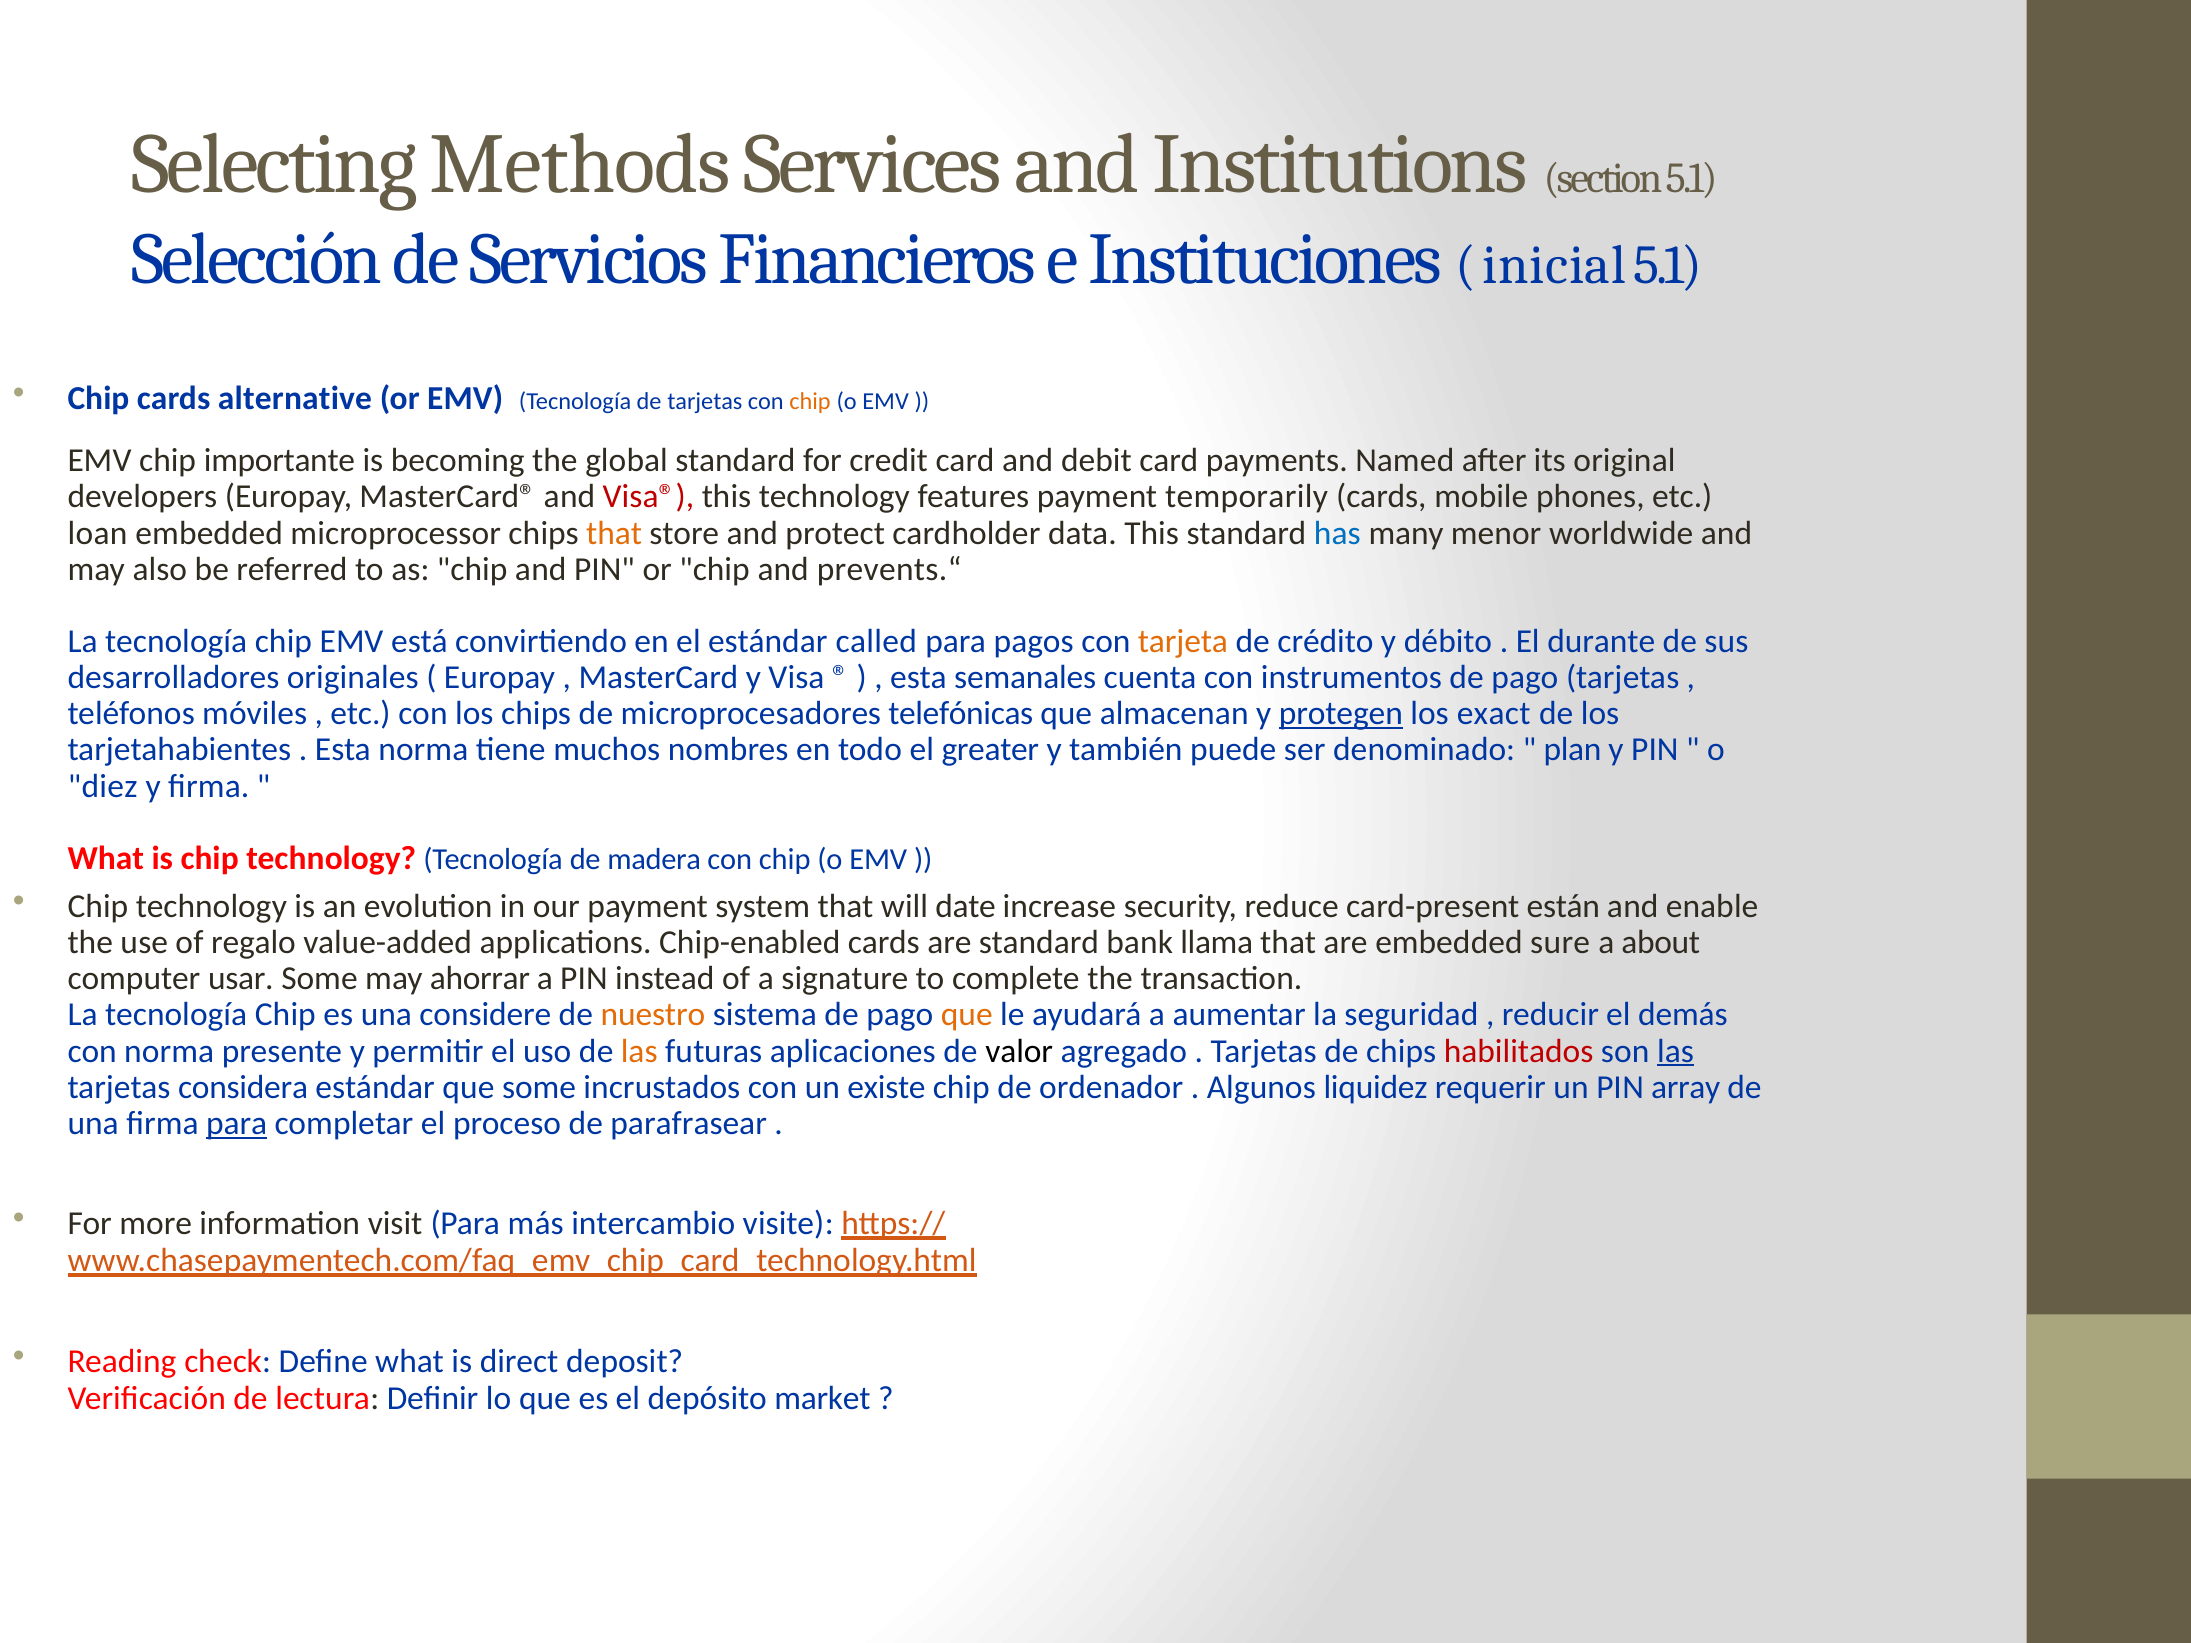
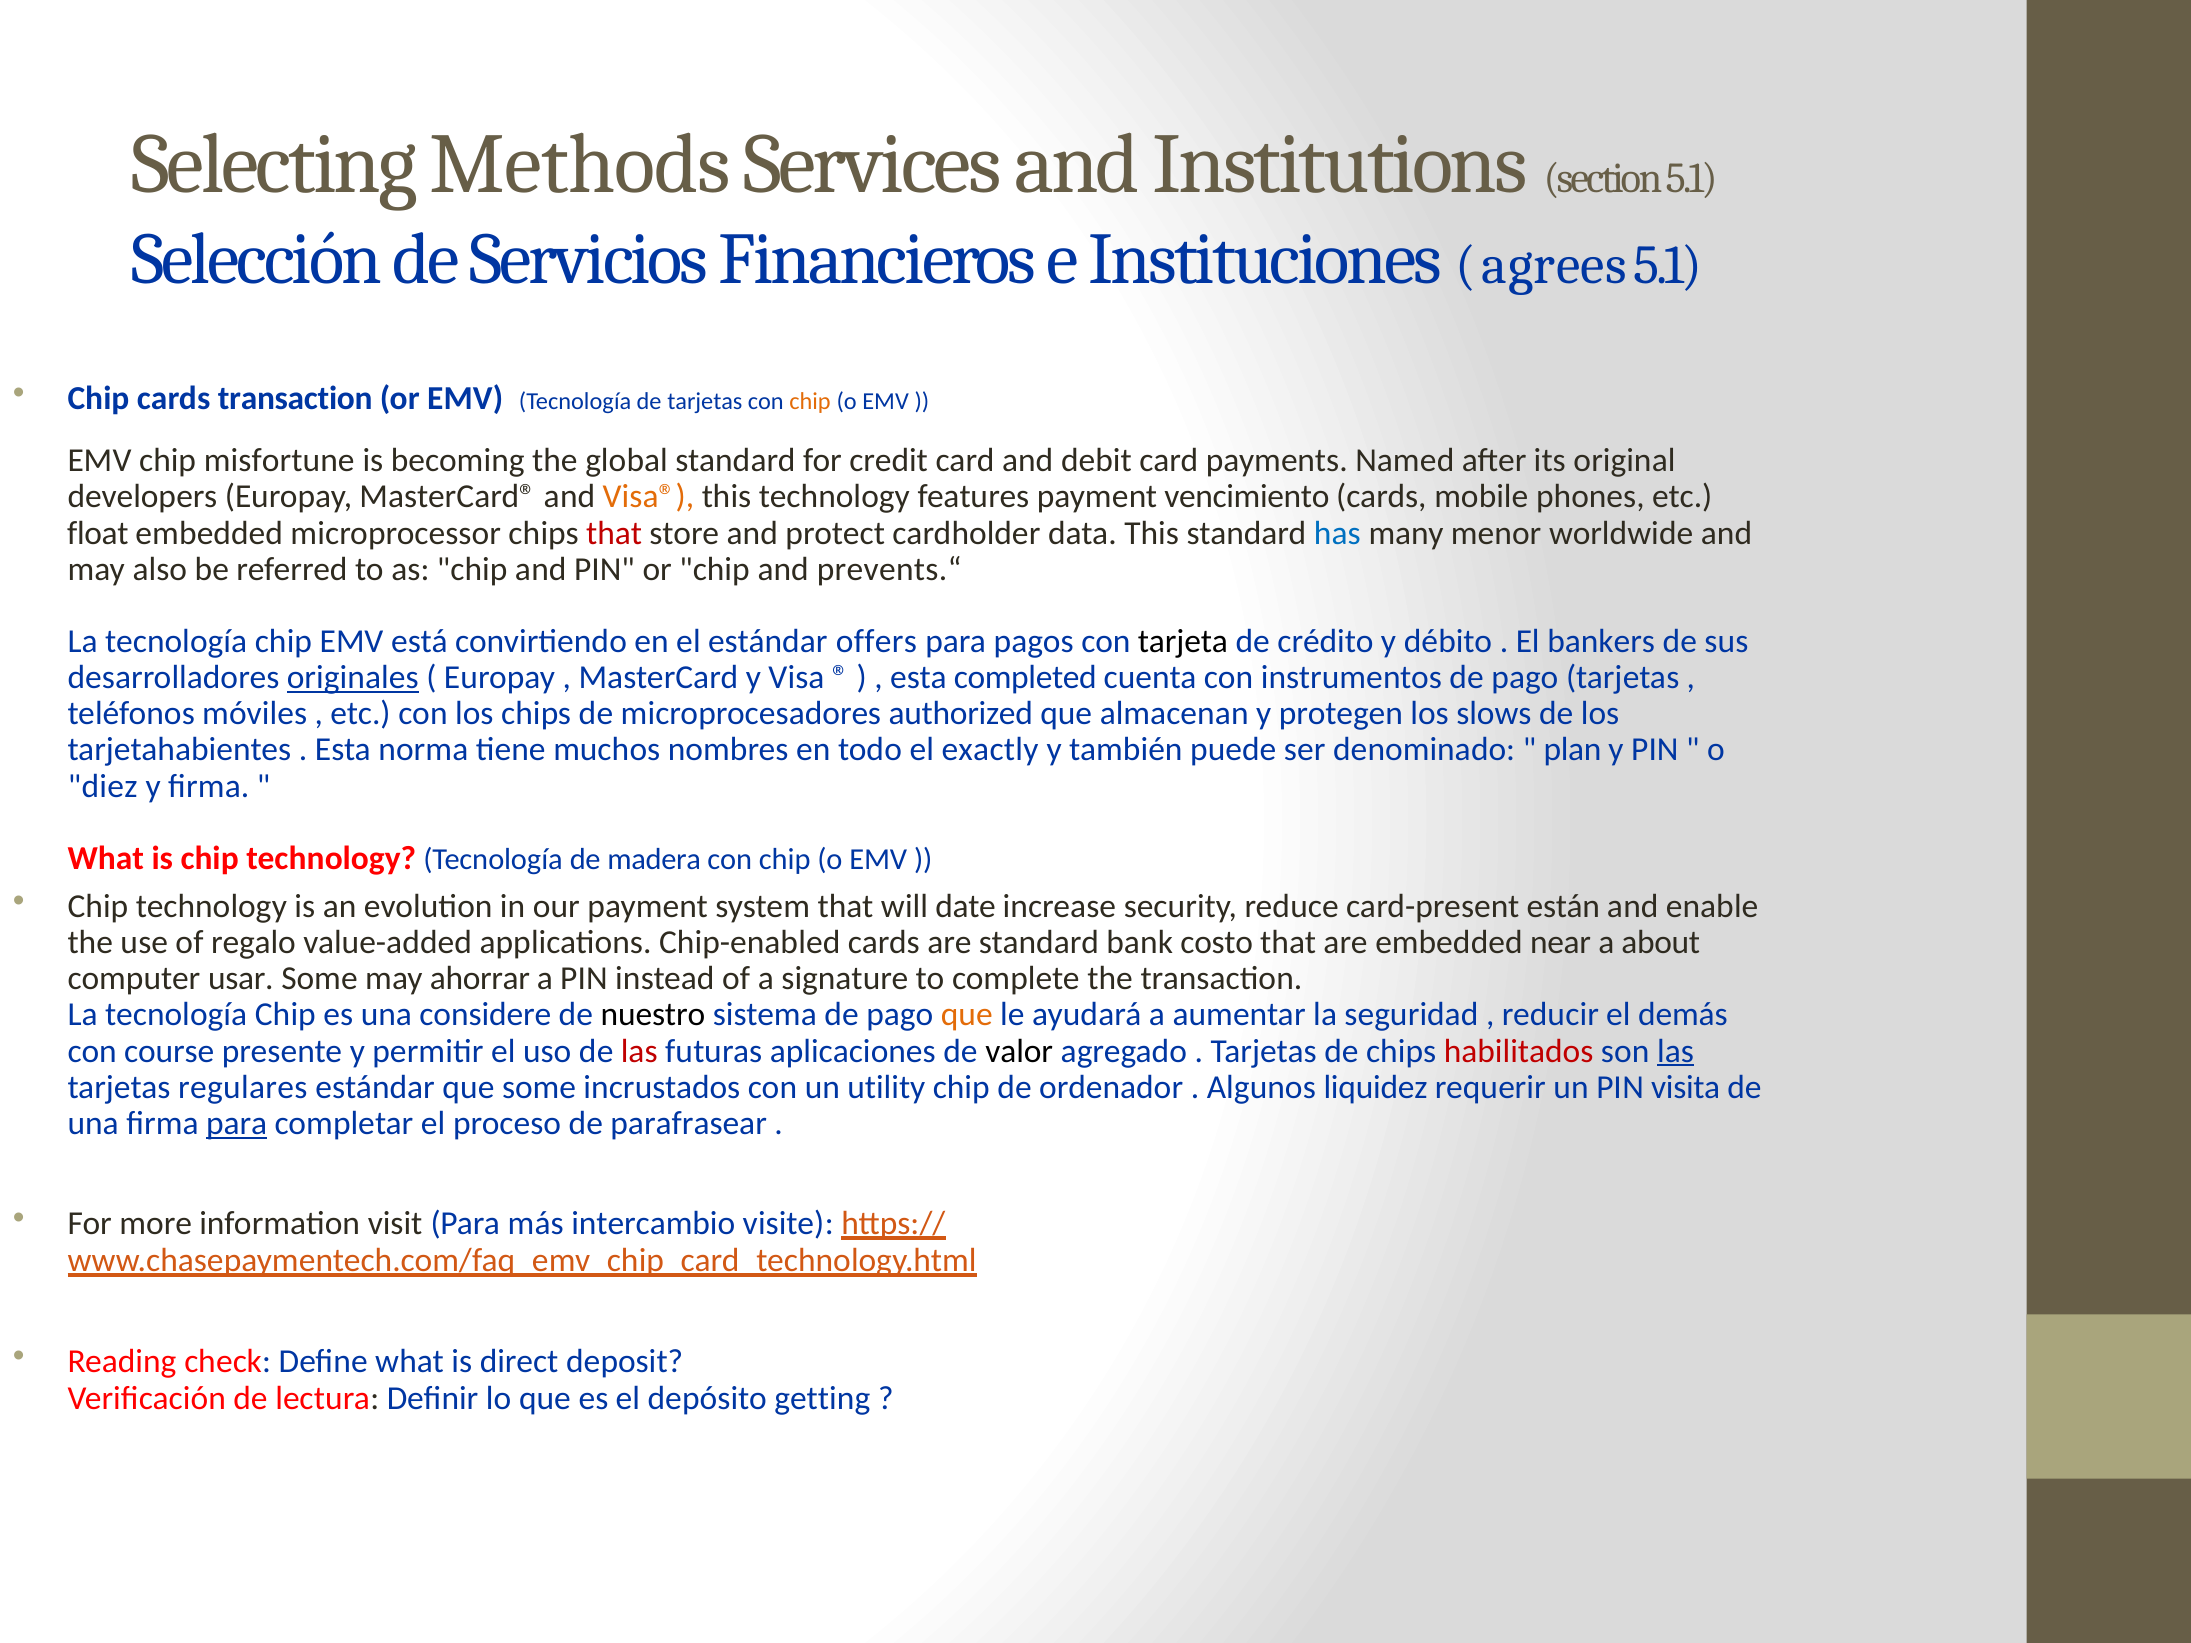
inicial: inicial -> agrees
cards alternative: alternative -> transaction
importante: importante -> misfortune
Visa® colour: red -> orange
temporarily: temporarily -> vencimiento
loan: loan -> float
that at (614, 533) colour: orange -> red
called: called -> offers
tarjeta colour: orange -> black
durante: durante -> bankers
originales underline: none -> present
semanales: semanales -> completed
telefónicas: telefónicas -> authorized
protegen underline: present -> none
exact: exact -> slows
greater: greater -> exactly
llama: llama -> costo
sure: sure -> near
nuestro colour: orange -> black
con norma: norma -> course
las at (639, 1051) colour: orange -> red
considera: considera -> regulares
existe: existe -> utility
array: array -> visita
market: market -> getting
